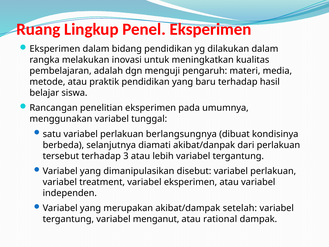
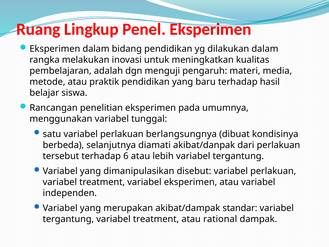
3: 3 -> 6
setelah: setelah -> standar
tergantung variabel menganut: menganut -> treatment
